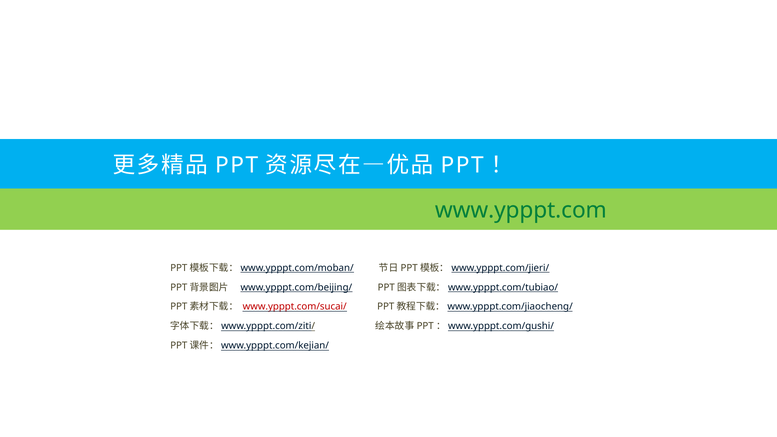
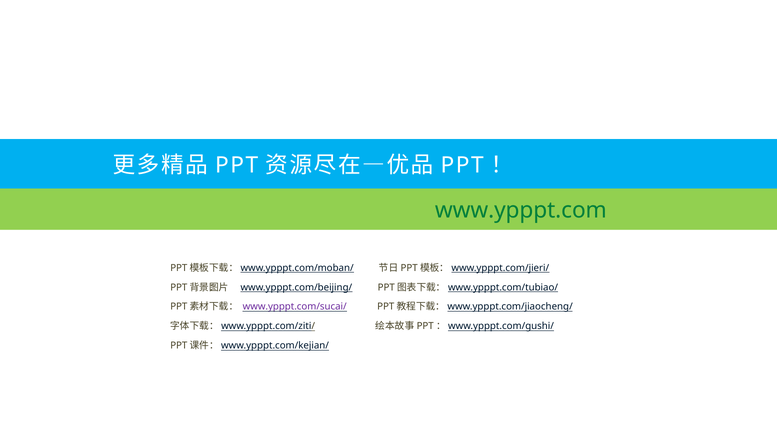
www.ypppt.com/sucai/ colour: red -> purple
